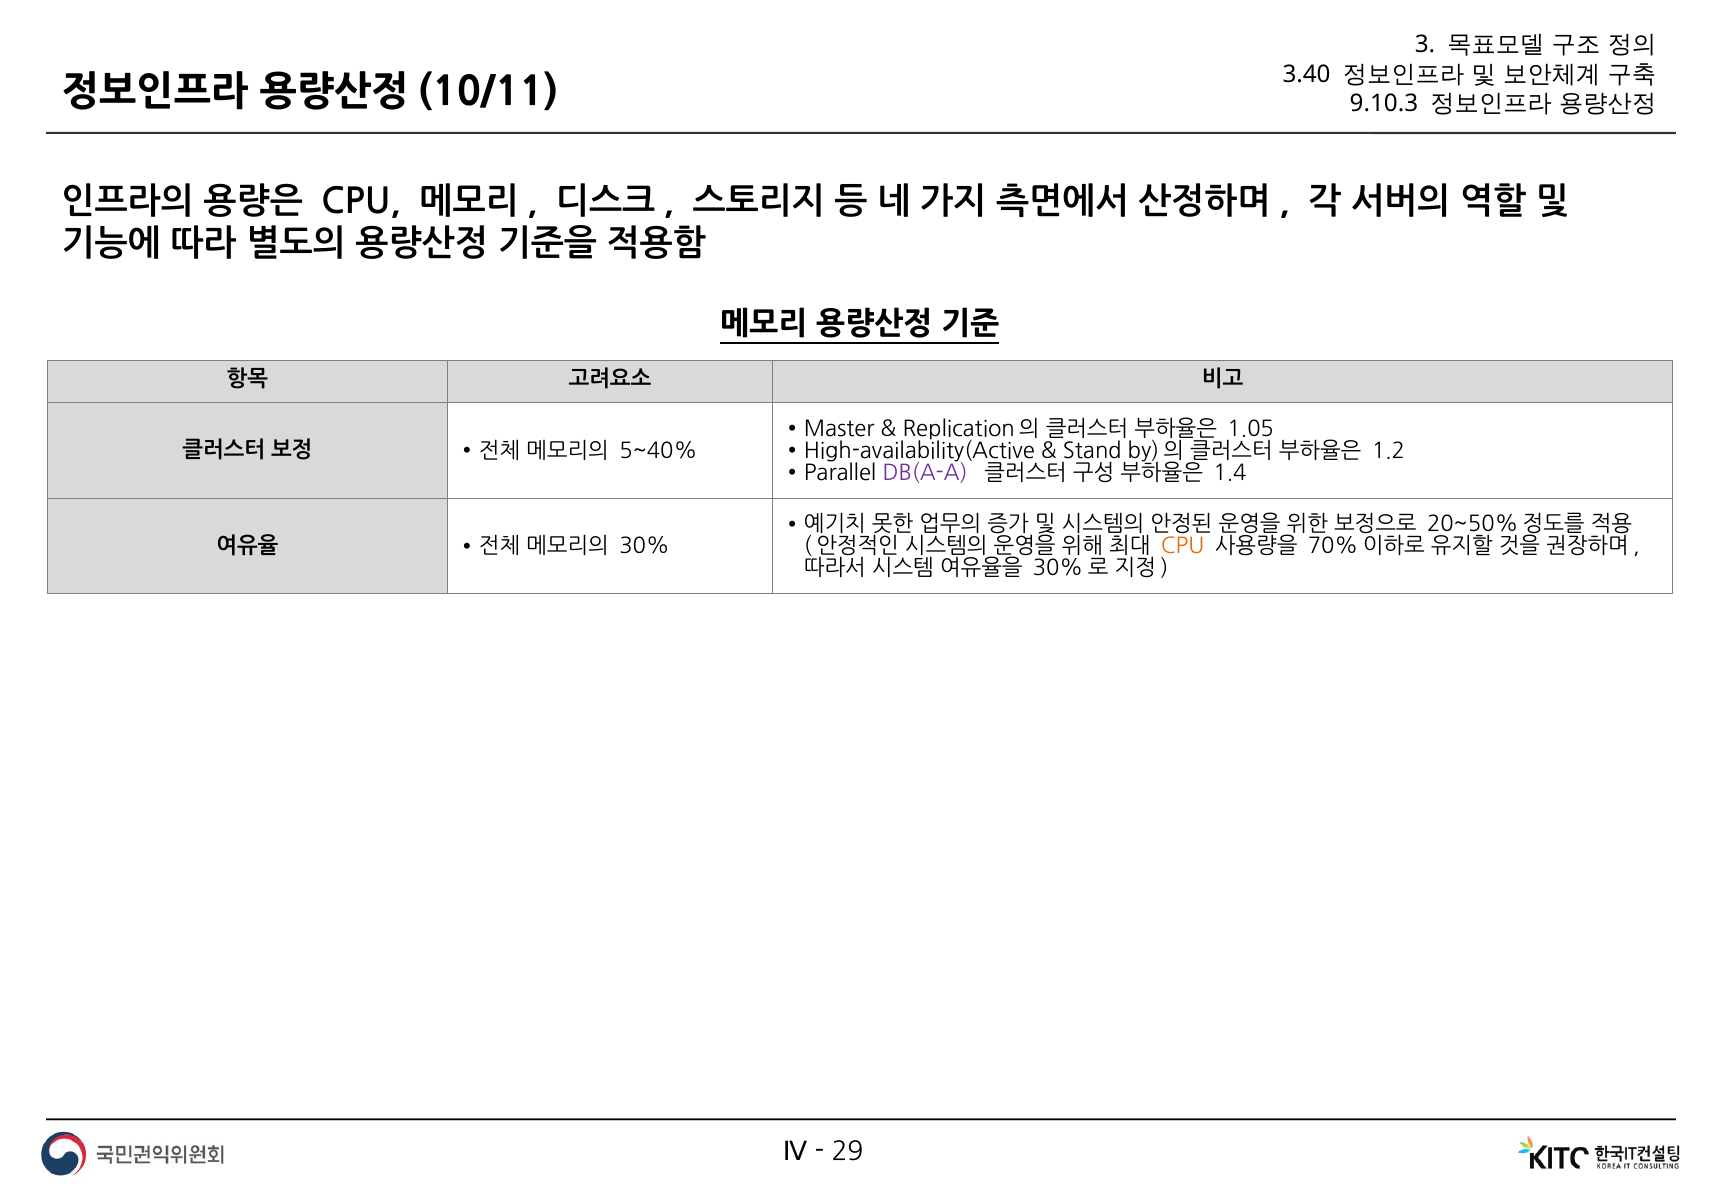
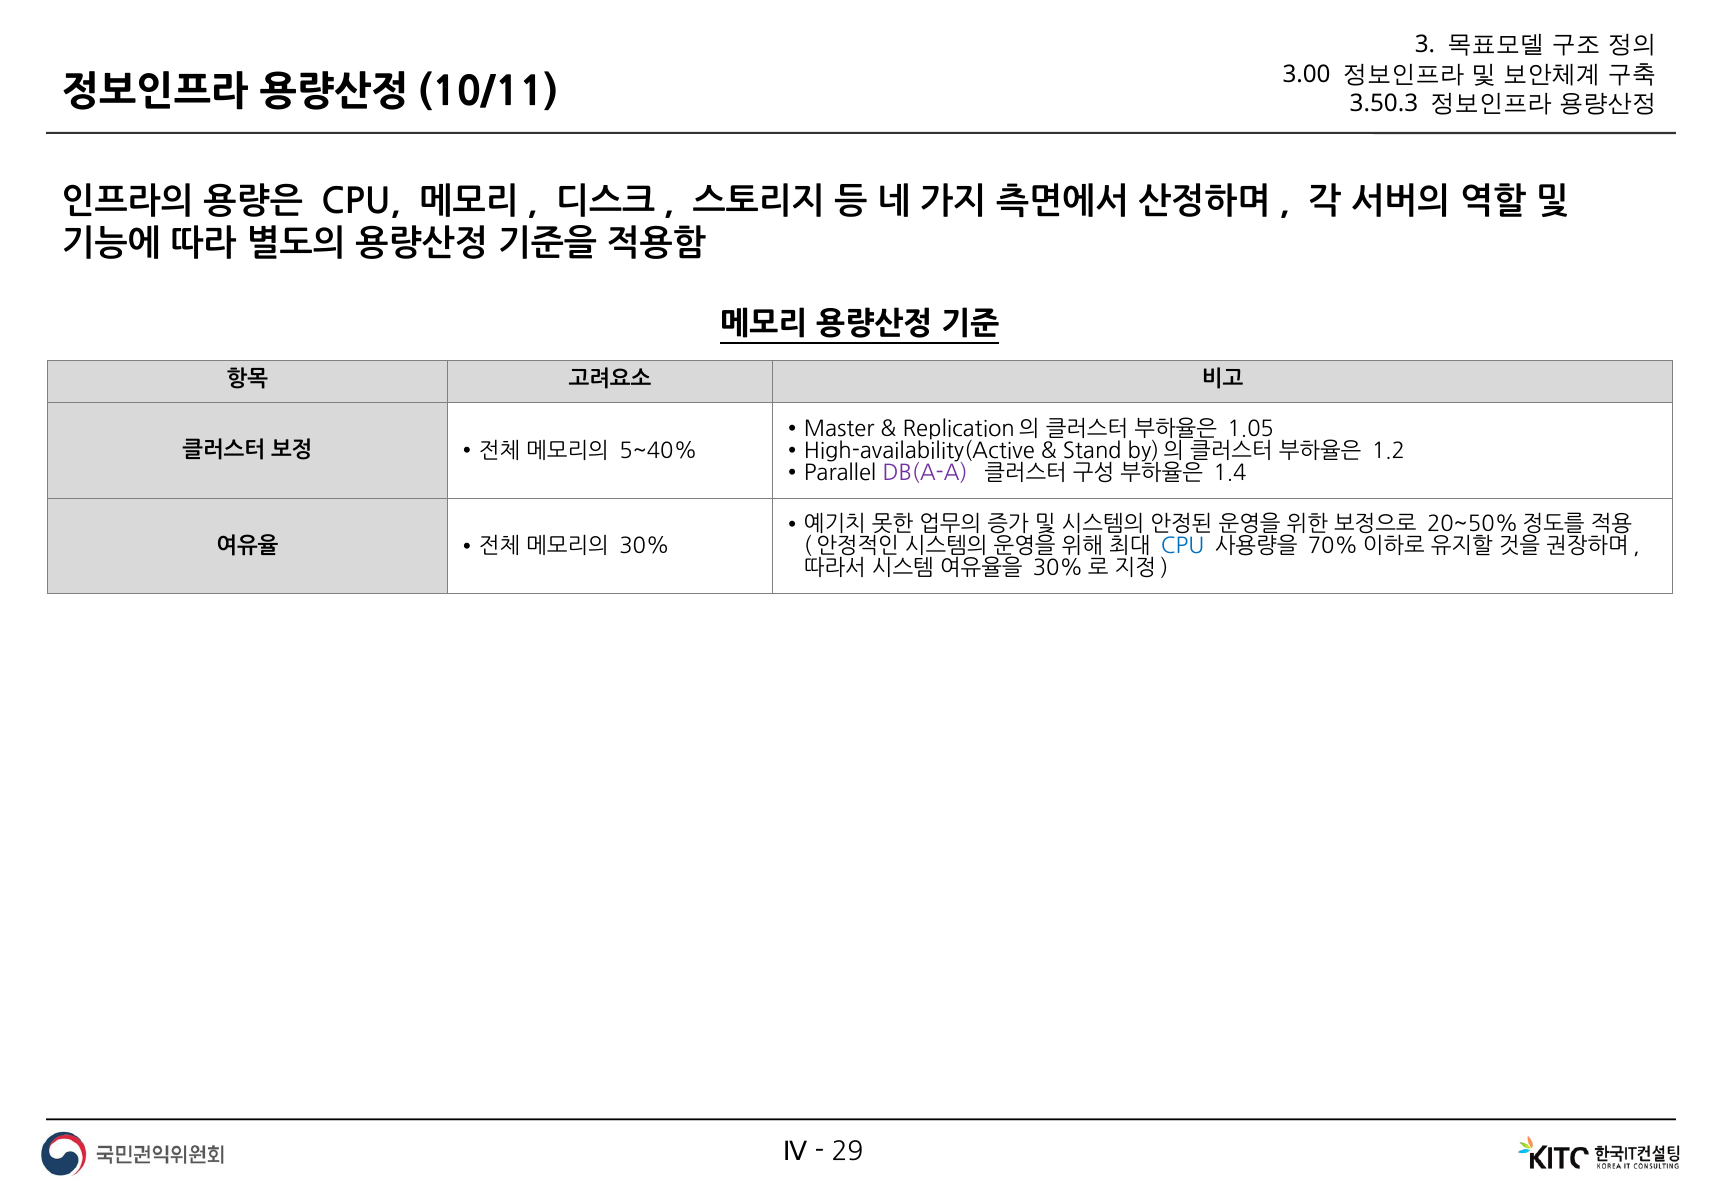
3.40: 3.40 -> 3.00
9.10.3: 9.10.3 -> 3.50.3
CPU at (1183, 546) colour: orange -> blue
